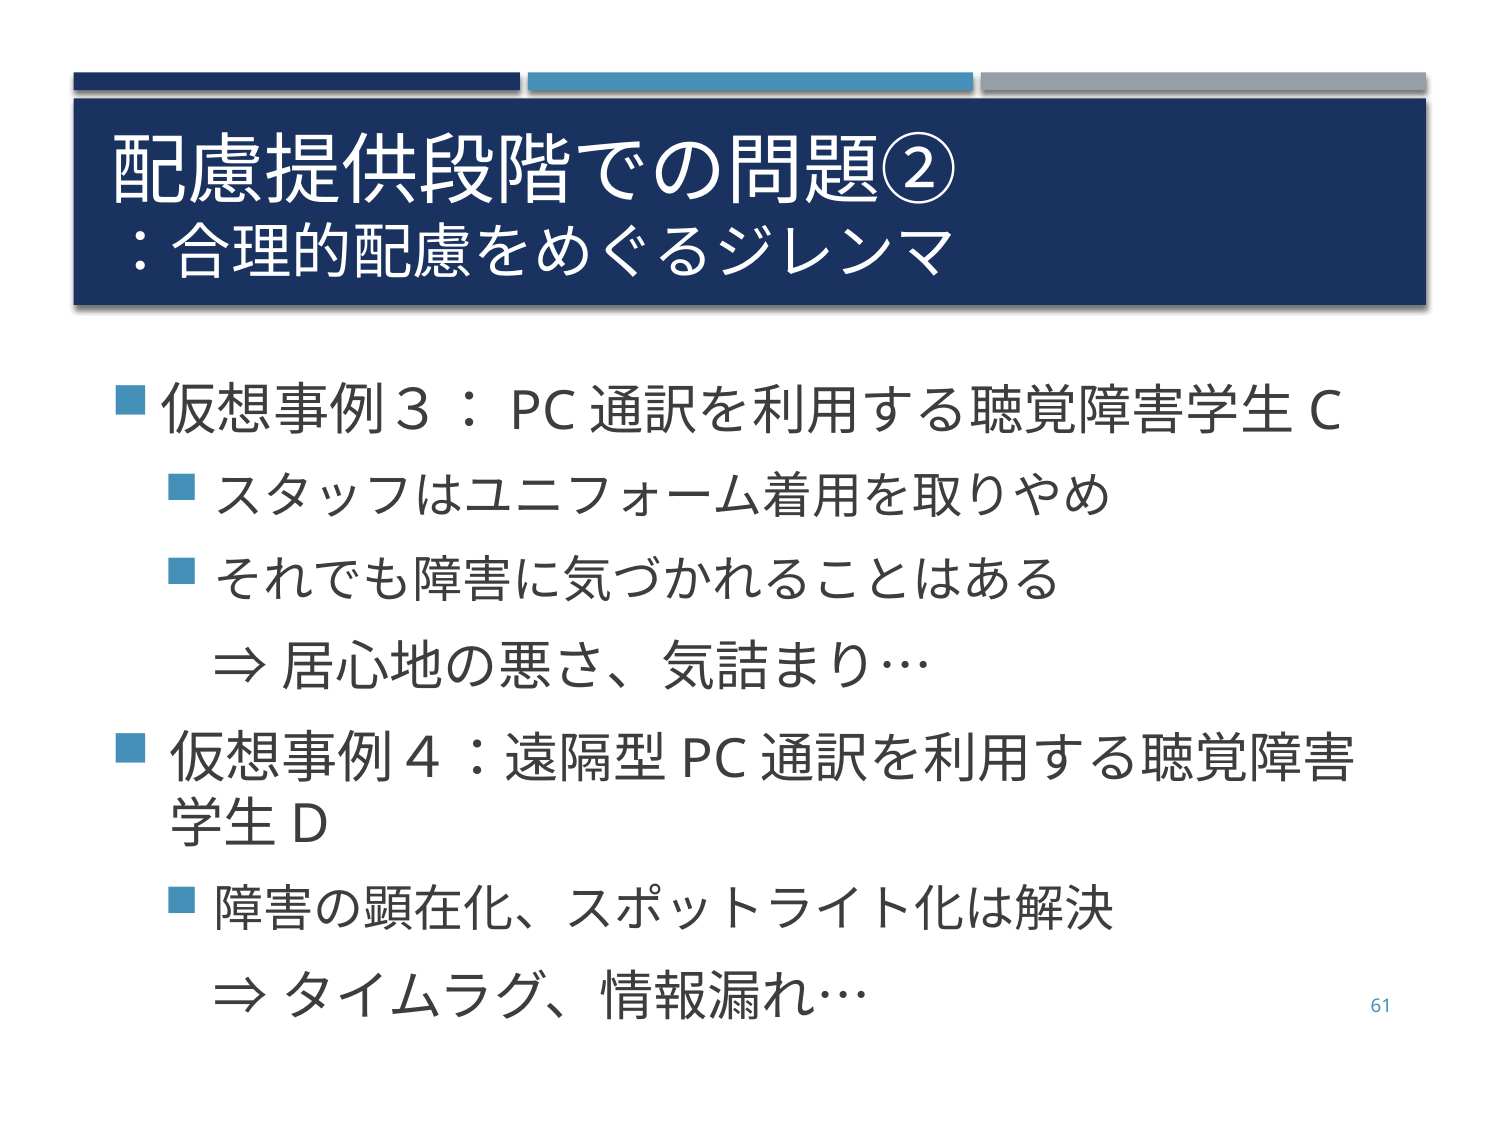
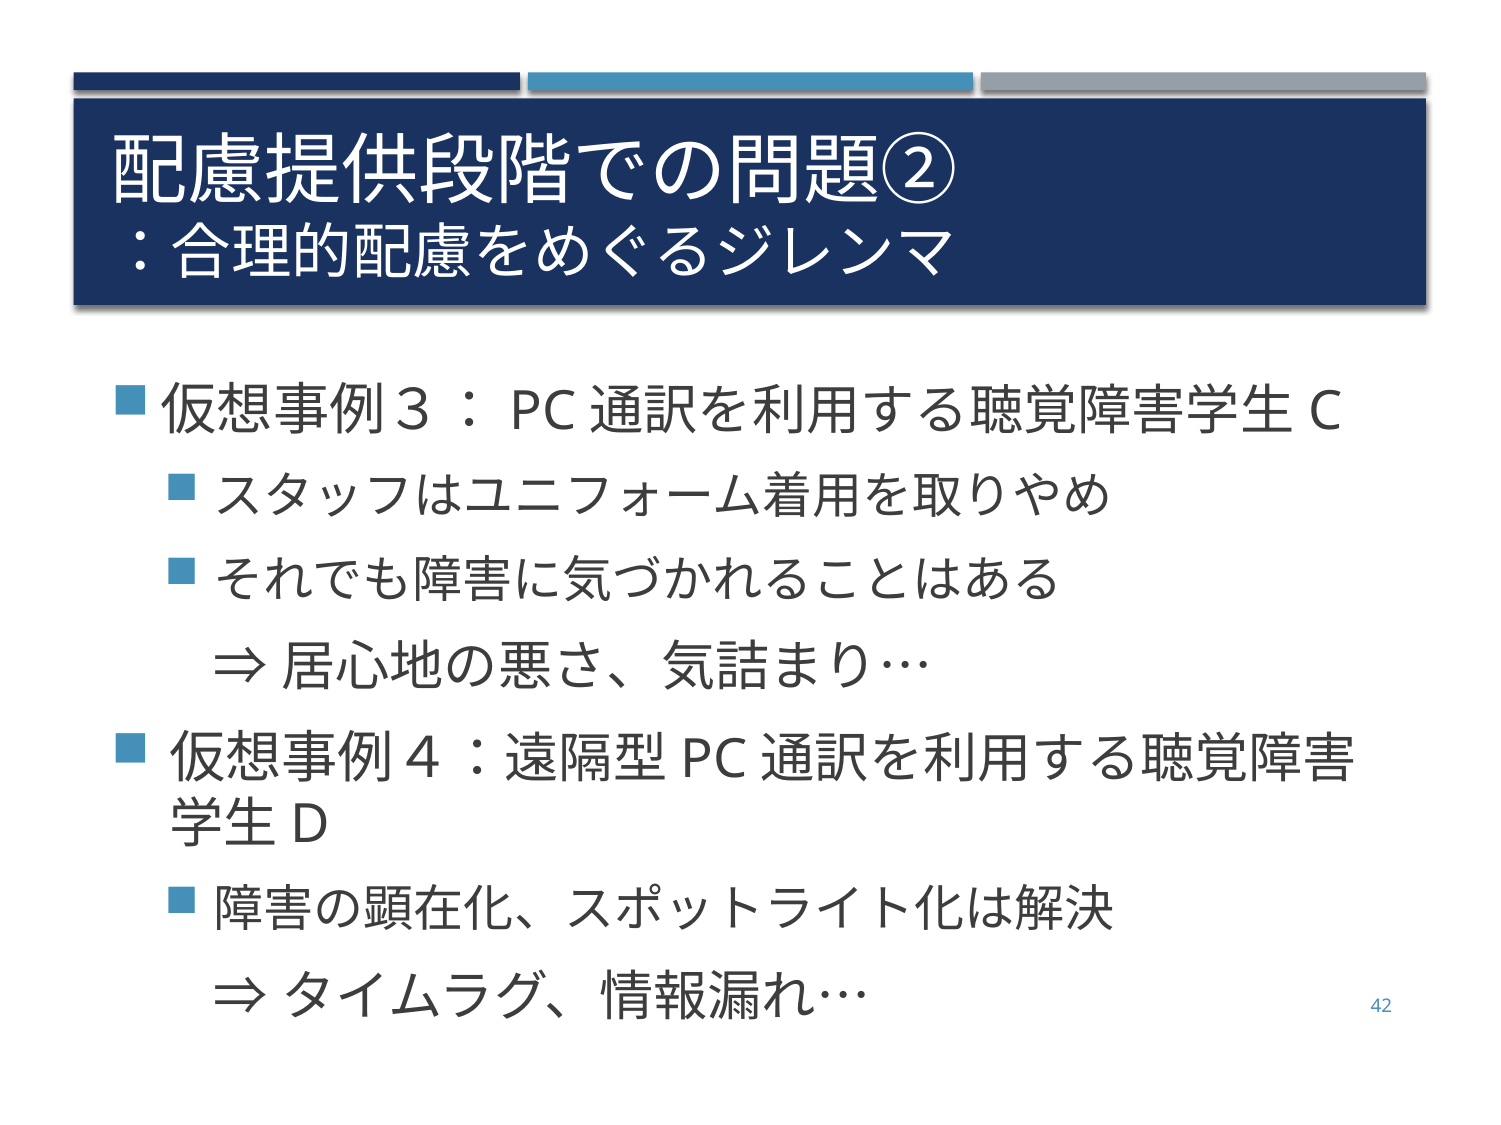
61: 61 -> 42
